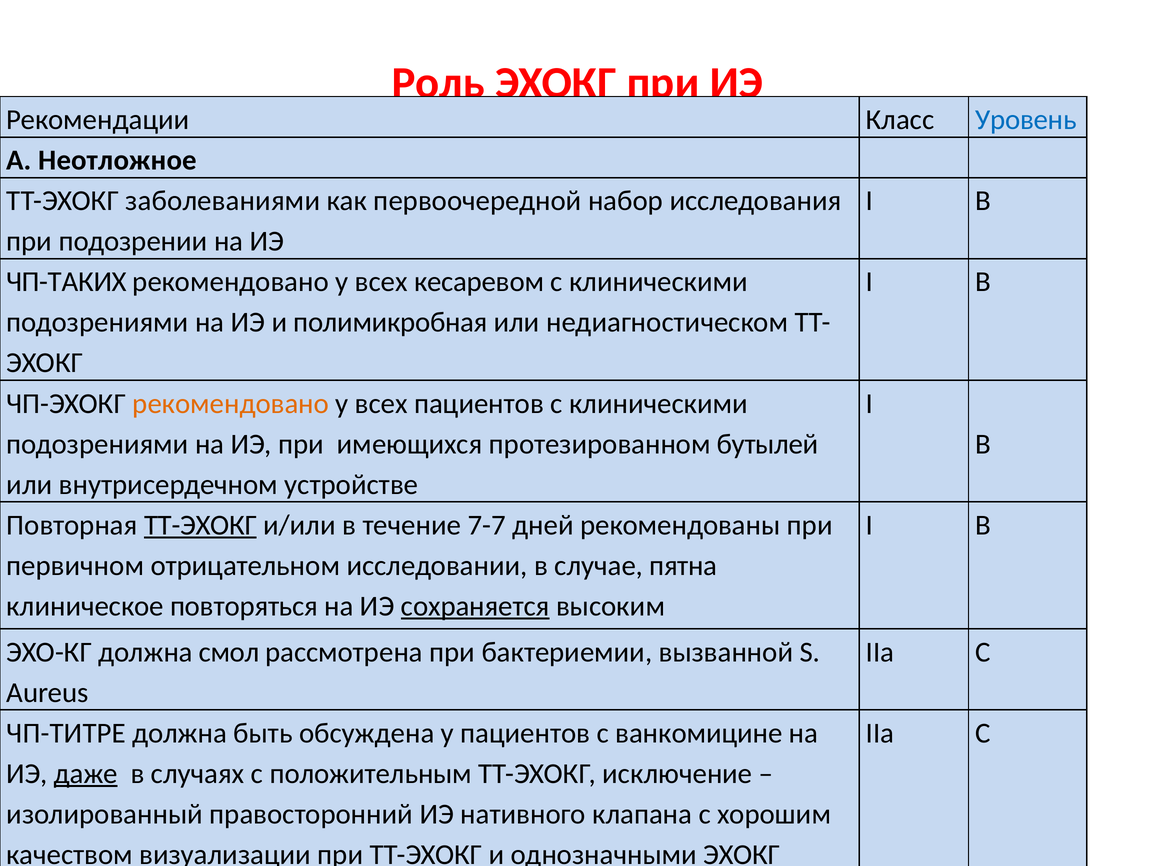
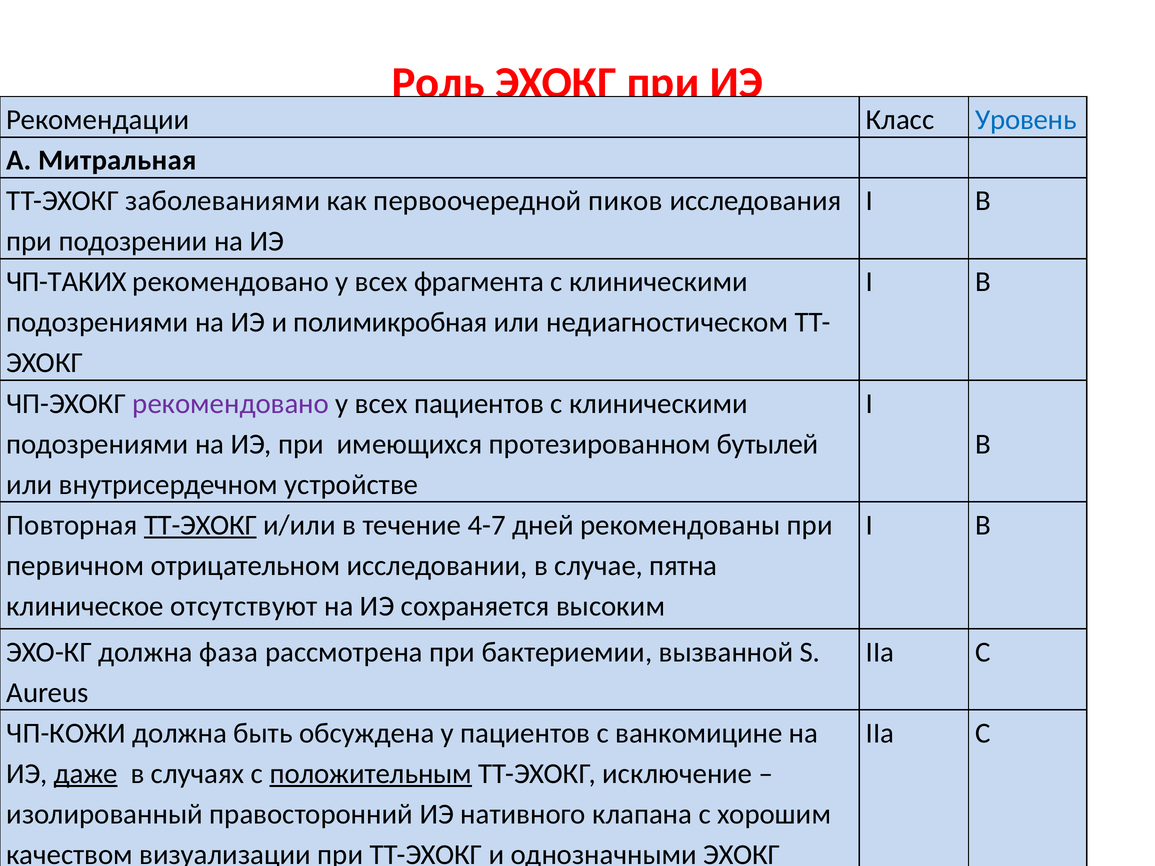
Неотложное: Неотложное -> Митральная
набор: набор -> пиков
кесаревом: кесаревом -> фрагмента
рекомендовано at (231, 404) colour: orange -> purple
7-7: 7-7 -> 4-7
повторяться: повторяться -> отсутствуют
сохраняется underline: present -> none
смол: смол -> фаза
ЧП-ТИТРЕ: ЧП-ТИТРЕ -> ЧП-КОЖИ
положительным underline: none -> present
